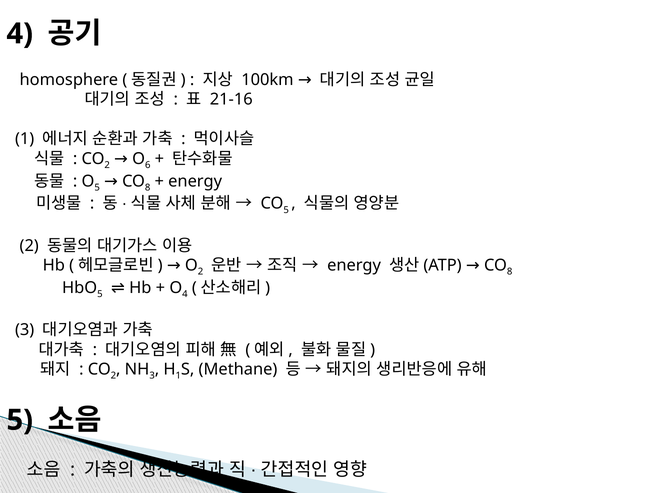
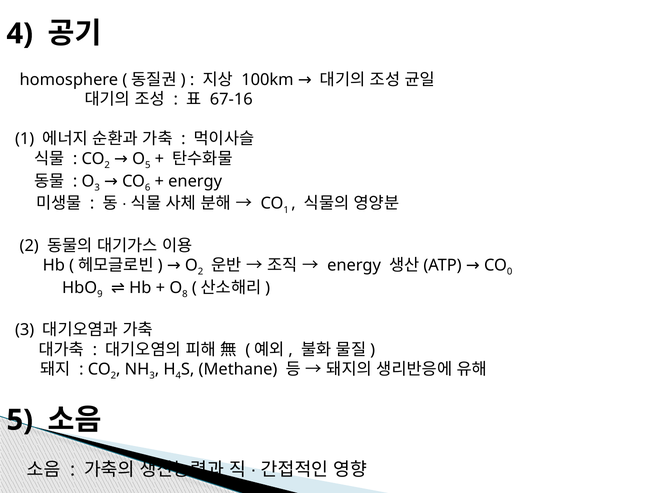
21-16: 21-16 -> 67-16
6 at (148, 165): 6 -> 5
8 at (148, 188): 8 -> 6
5 at (97, 188): 5 -> 3
5 at (286, 210): 5 -> 1
8 at (510, 272): 8 -> 0
4 at (185, 294): 4 -> 8
5 at (100, 294): 5 -> 9
1 at (178, 376): 1 -> 4
